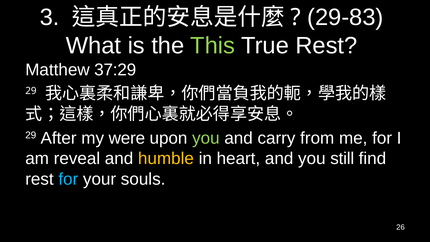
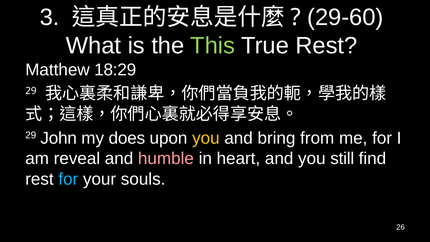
29-83: 29-83 -> 29-60
37:29: 37:29 -> 18:29
After: After -> John
were: were -> does
you at (206, 138) colour: light green -> yellow
carry: carry -> bring
humble colour: yellow -> pink
